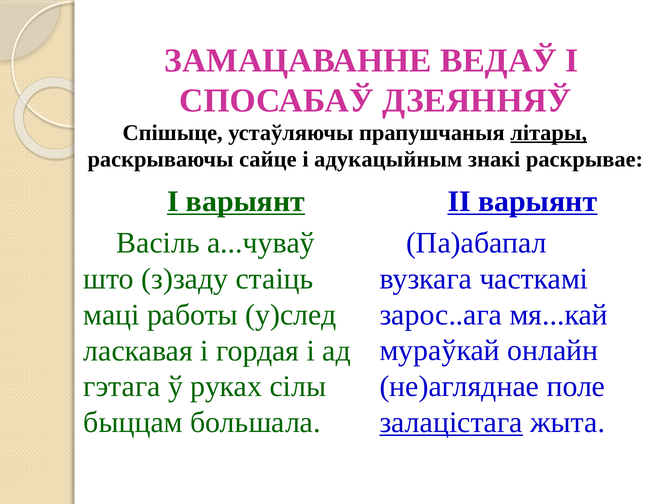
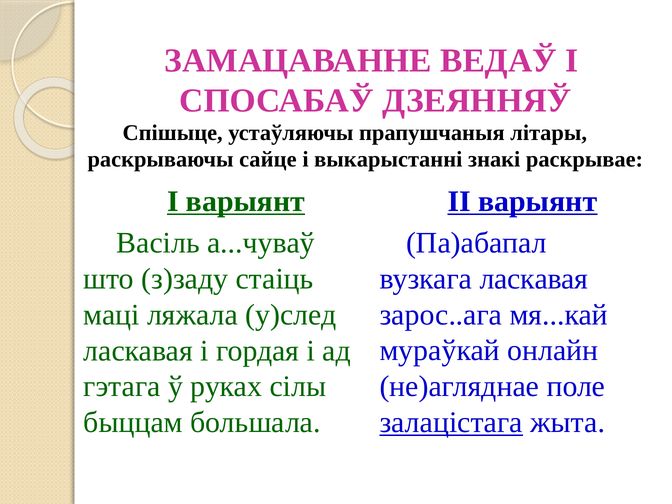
літары underline: present -> none
адукацыйным: адукацыйным -> выкарыстанні
вузкага часткамі: часткамі -> ласкавая
работы: работы -> ляжала
